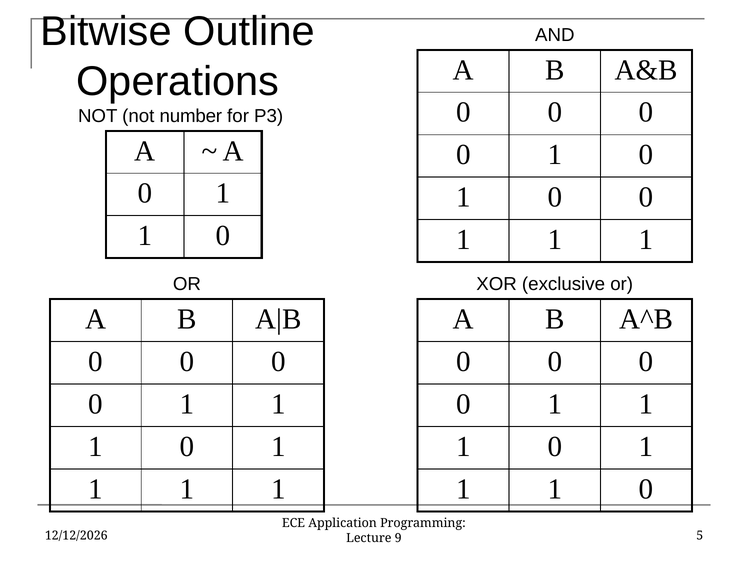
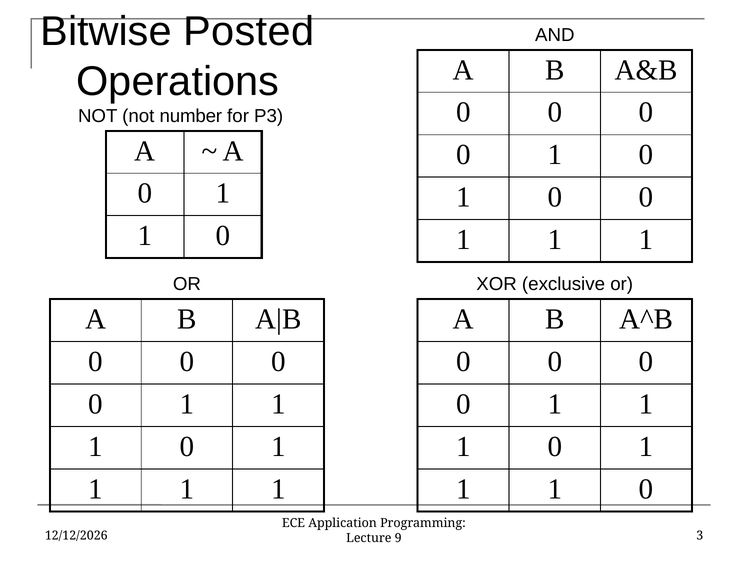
Outline: Outline -> Posted
5: 5 -> 3
